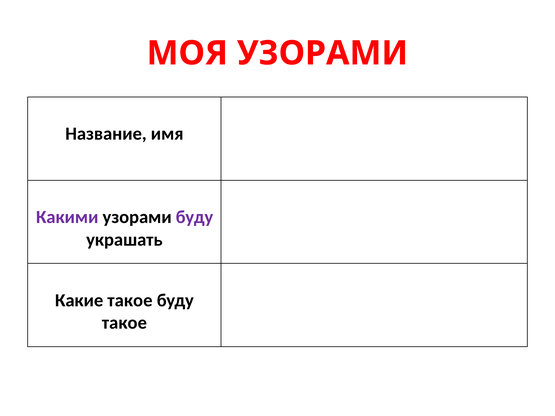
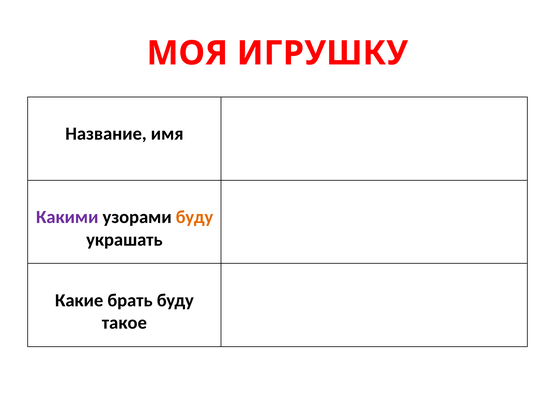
МОЯ УЗОРАМИ: УЗОРАМИ -> ИГРУШКУ
буду at (194, 217) colour: purple -> orange
Какие такое: такое -> брать
